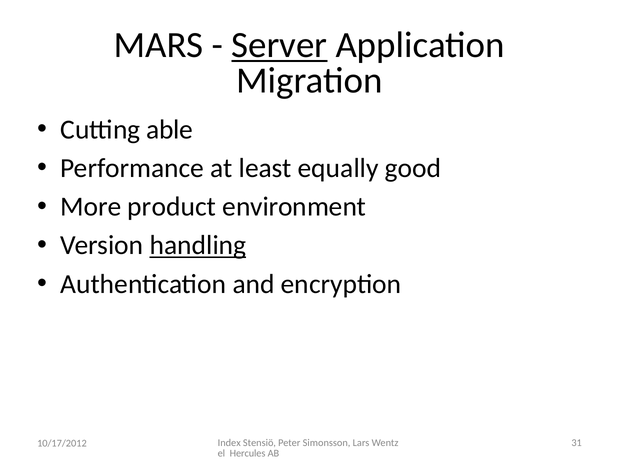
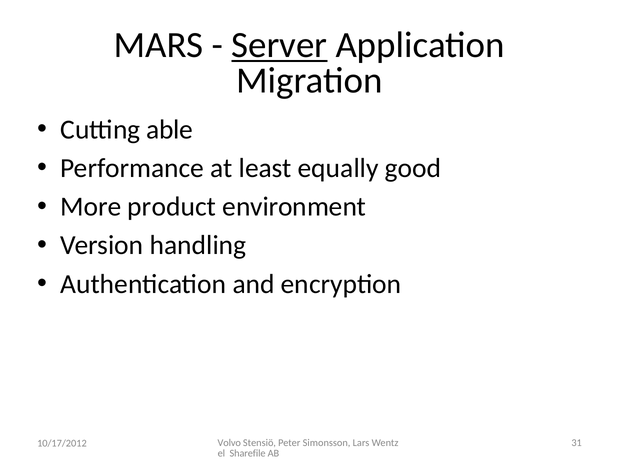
handling underline: present -> none
Index: Index -> Volvo
Hercules: Hercules -> Sharefile
